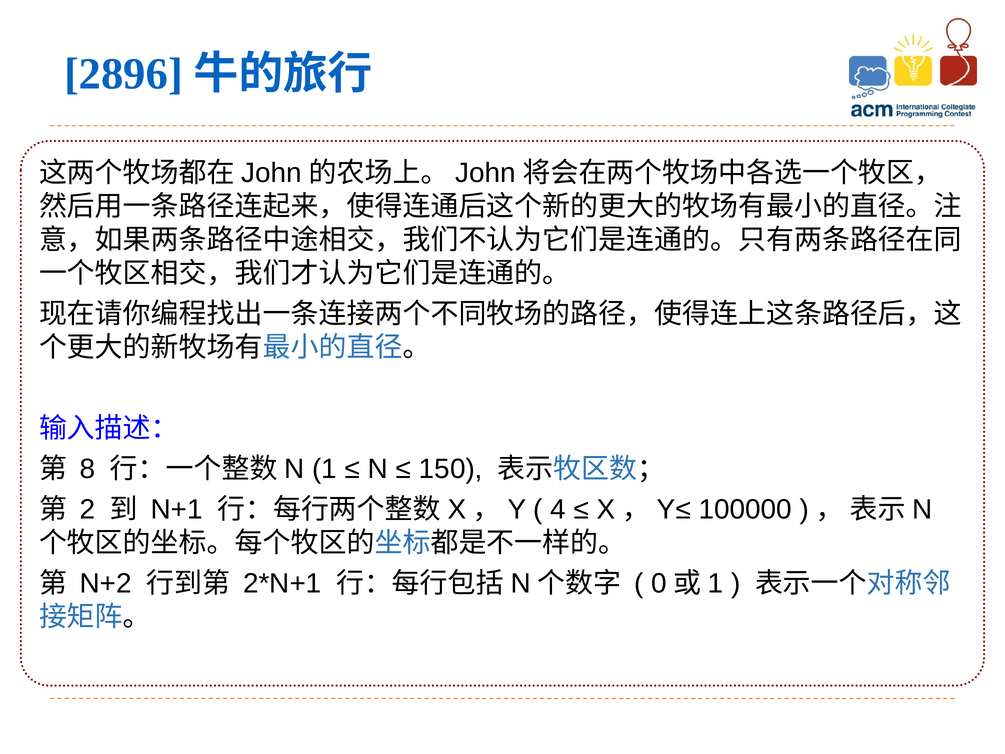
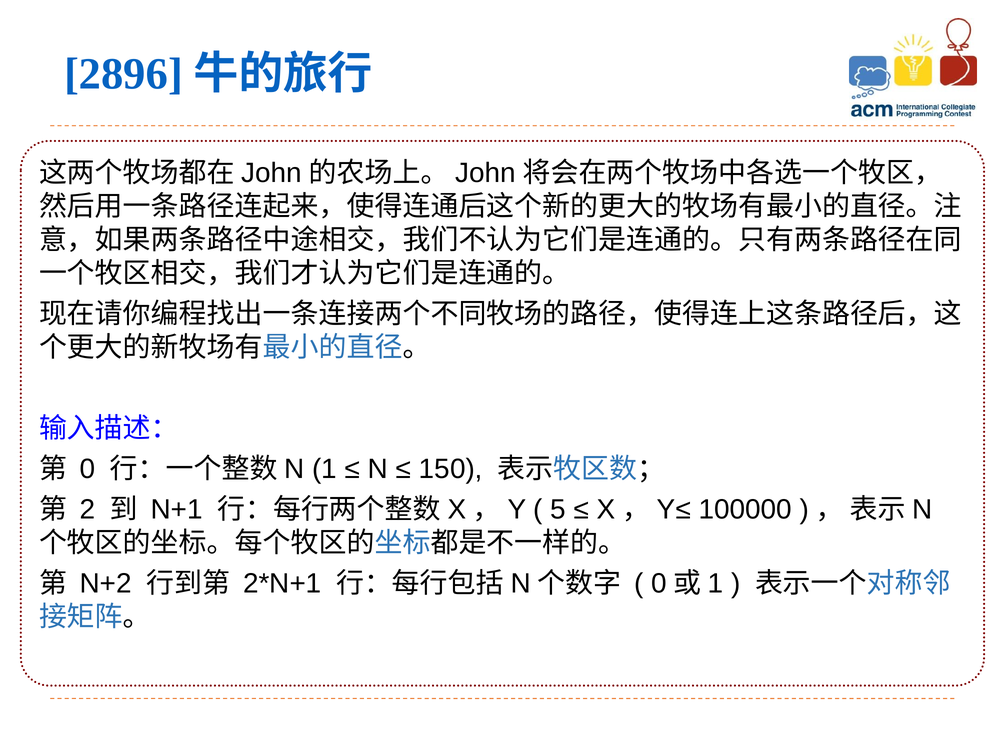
8: 8 -> 0
4: 4 -> 5
